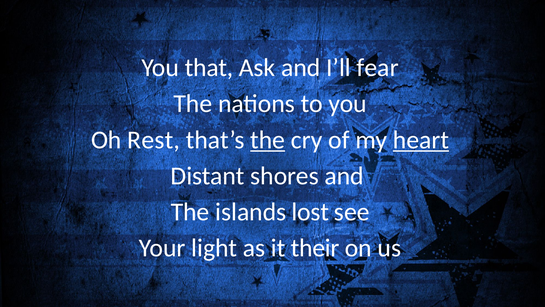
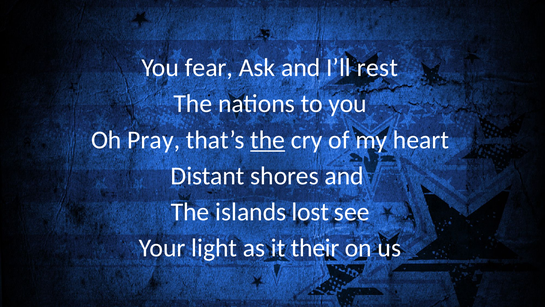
that: that -> fear
fear: fear -> rest
Rest: Rest -> Pray
heart underline: present -> none
